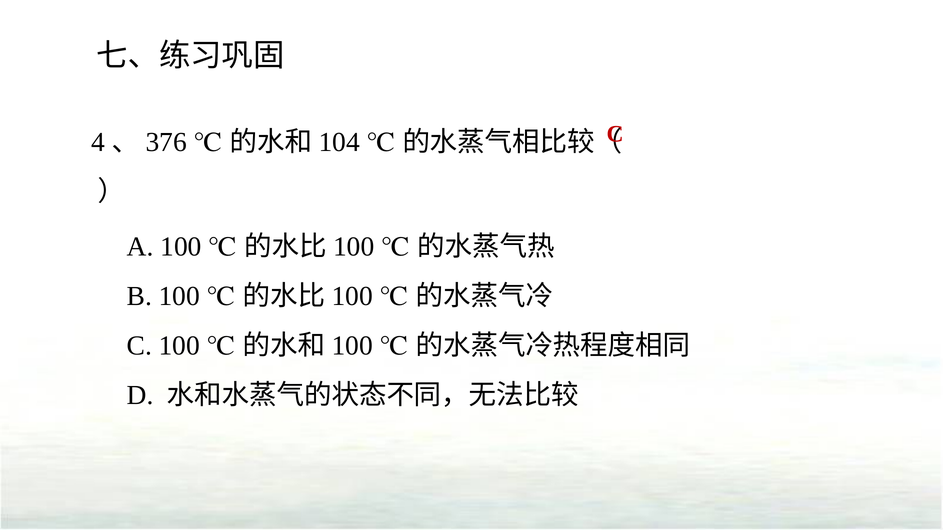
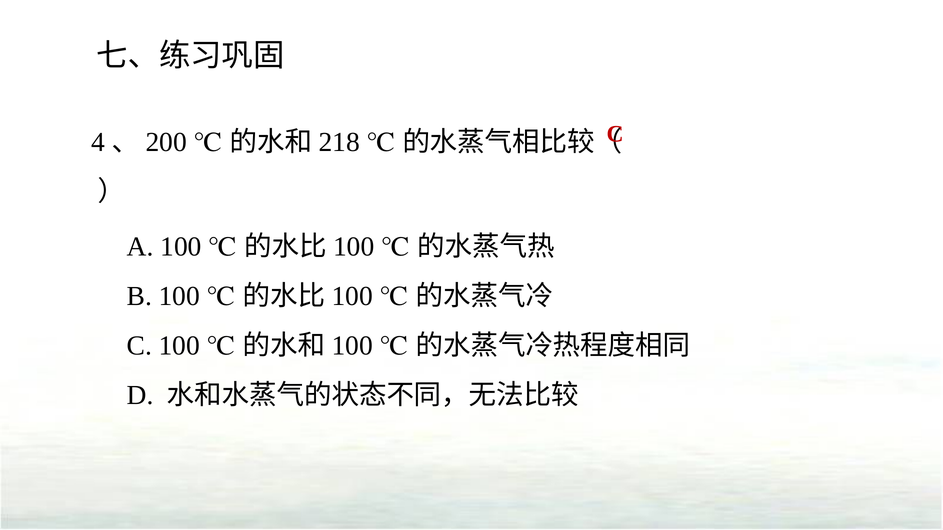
376: 376 -> 200
104: 104 -> 218
